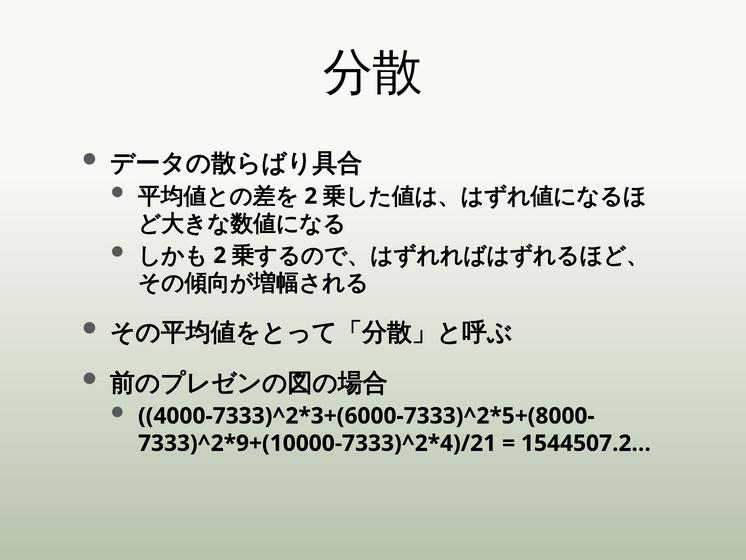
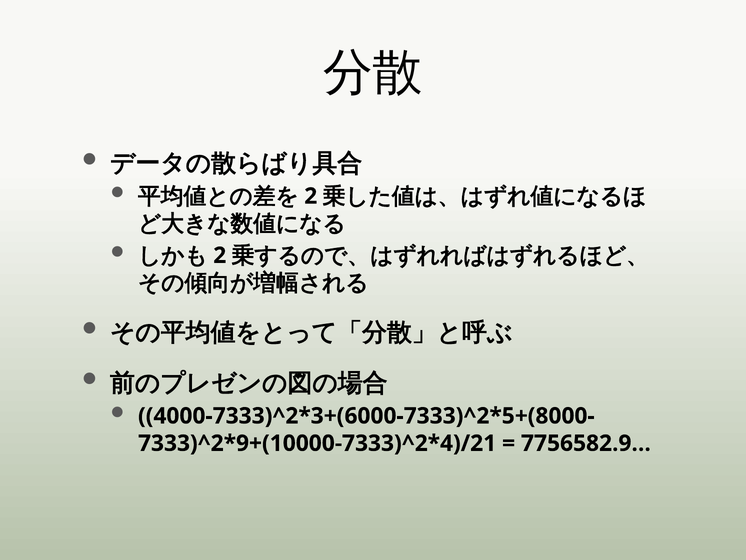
1544507.2…: 1544507.2… -> 7756582.9…
